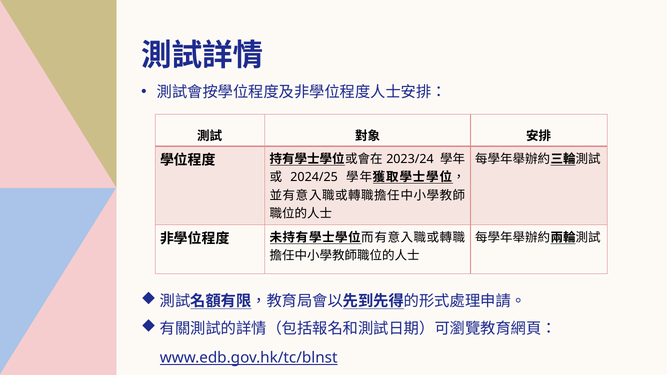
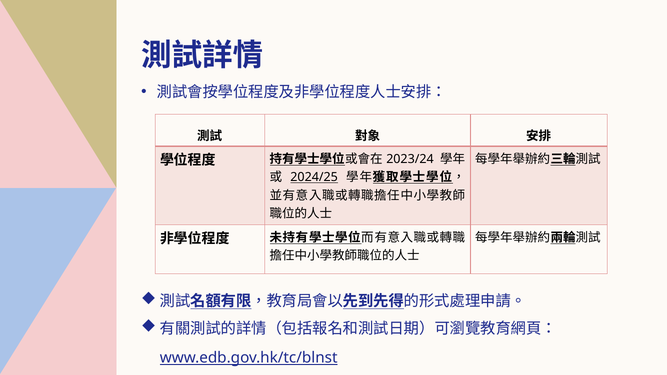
2024/25 underline: none -> present
